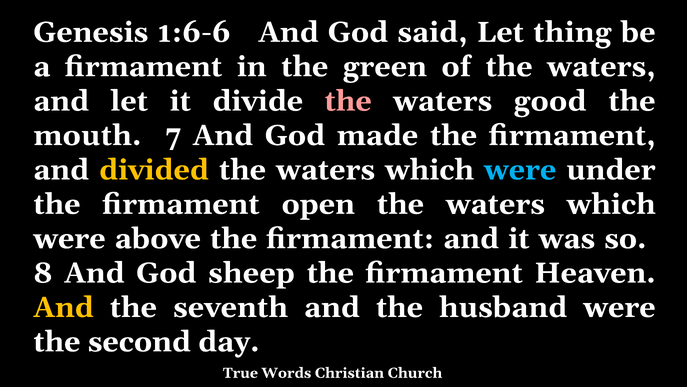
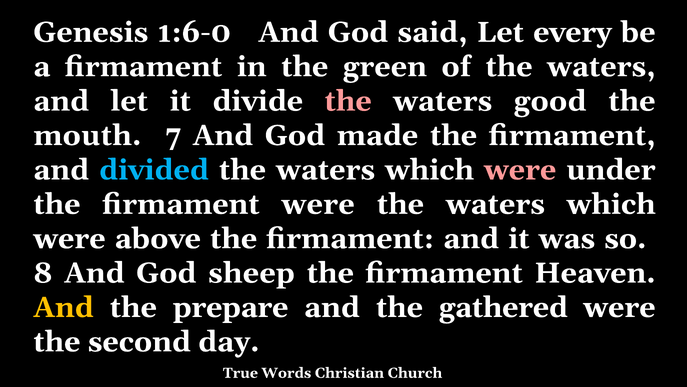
1:6-6: 1:6-6 -> 1:6-0
thing: thing -> every
divided colour: yellow -> light blue
were at (520, 170) colour: light blue -> pink
firmament open: open -> were
seventh: seventh -> prepare
husband: husband -> gathered
